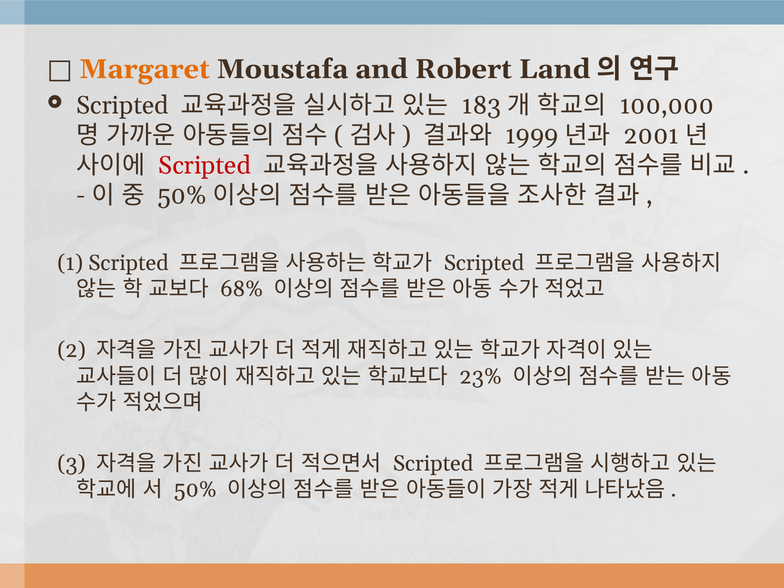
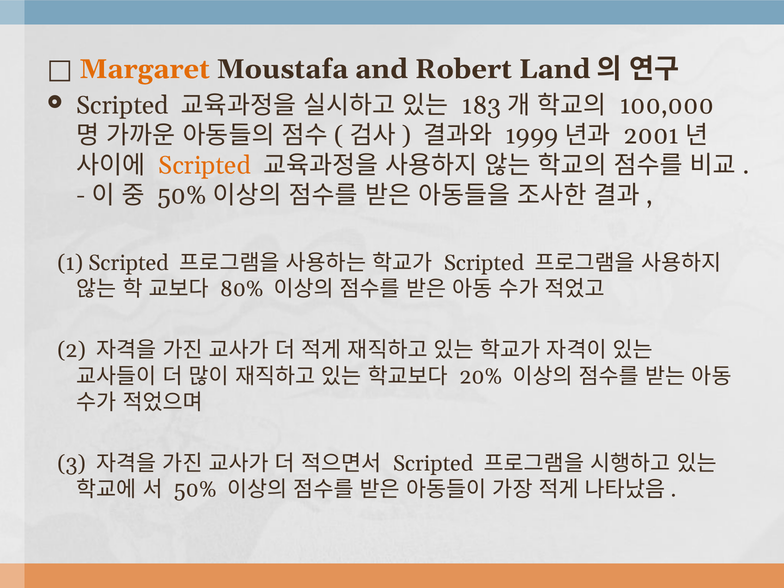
Scripted at (205, 166) colour: red -> orange
68%: 68% -> 80%
23%: 23% -> 20%
